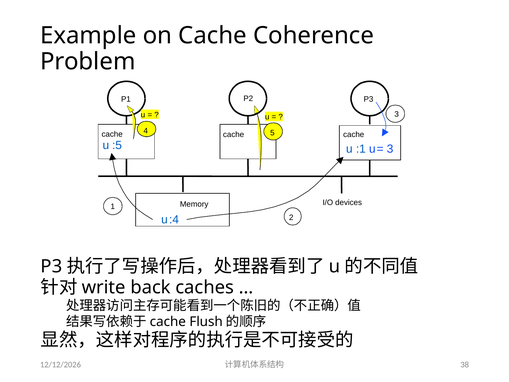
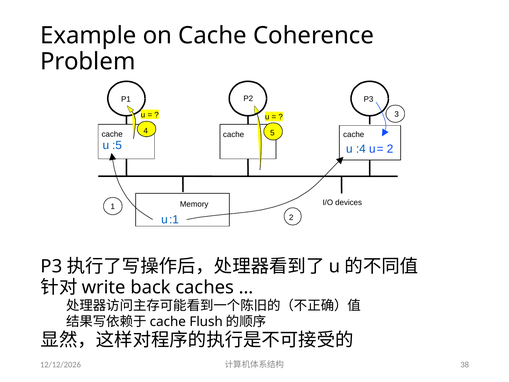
:1: :1 -> :4
3 at (390, 149): 3 -> 2
:4: :4 -> :1
